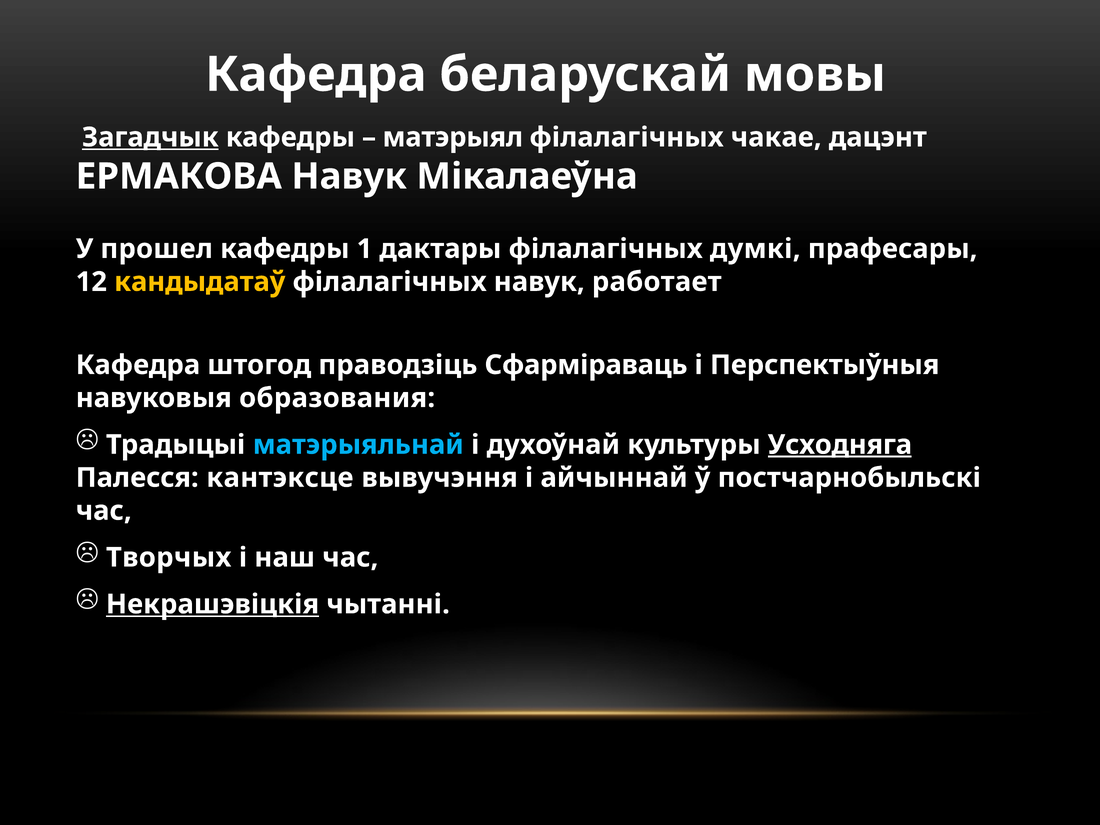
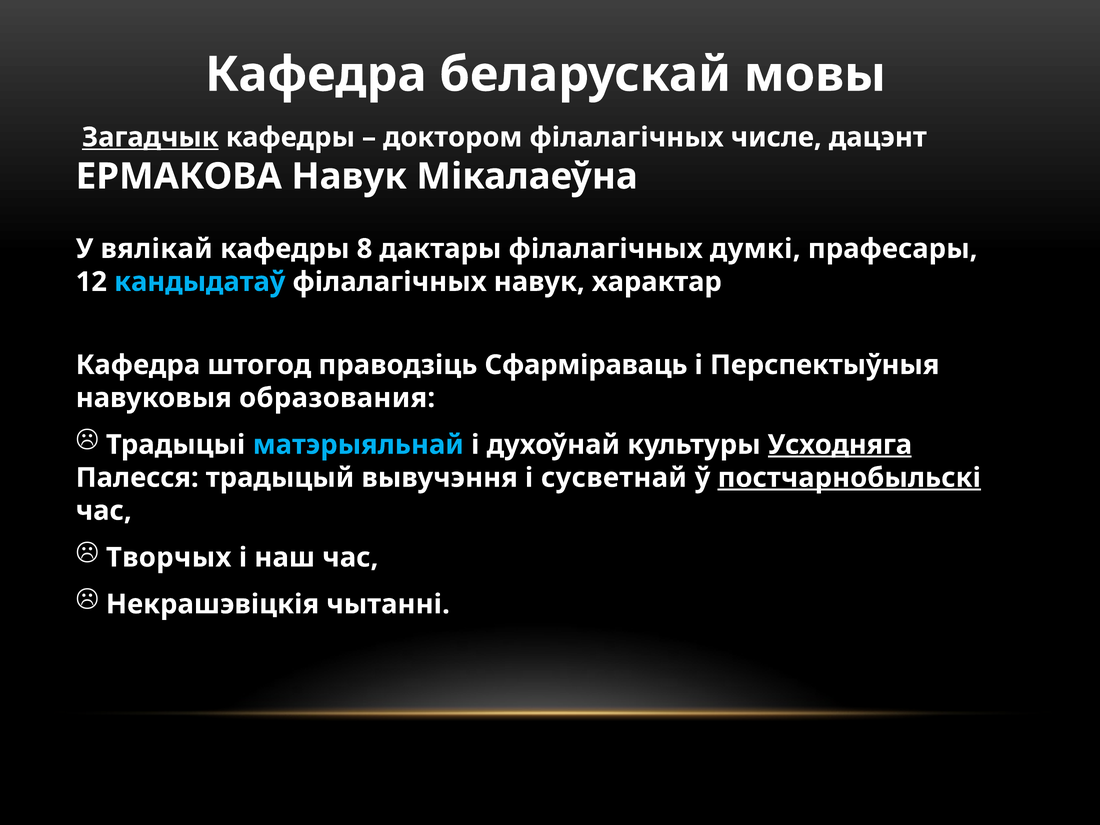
матэрыял: матэрыял -> доктором
чакае: чакае -> числе
прошел: прошел -> вялікай
1: 1 -> 8
кандыдатаў colour: yellow -> light blue
работает: работает -> характар
кантэксце: кантэксце -> традыцый
айчыннай: айчыннай -> сусветнай
постчарнобыльскі underline: none -> present
Некрашэвіцкія underline: present -> none
